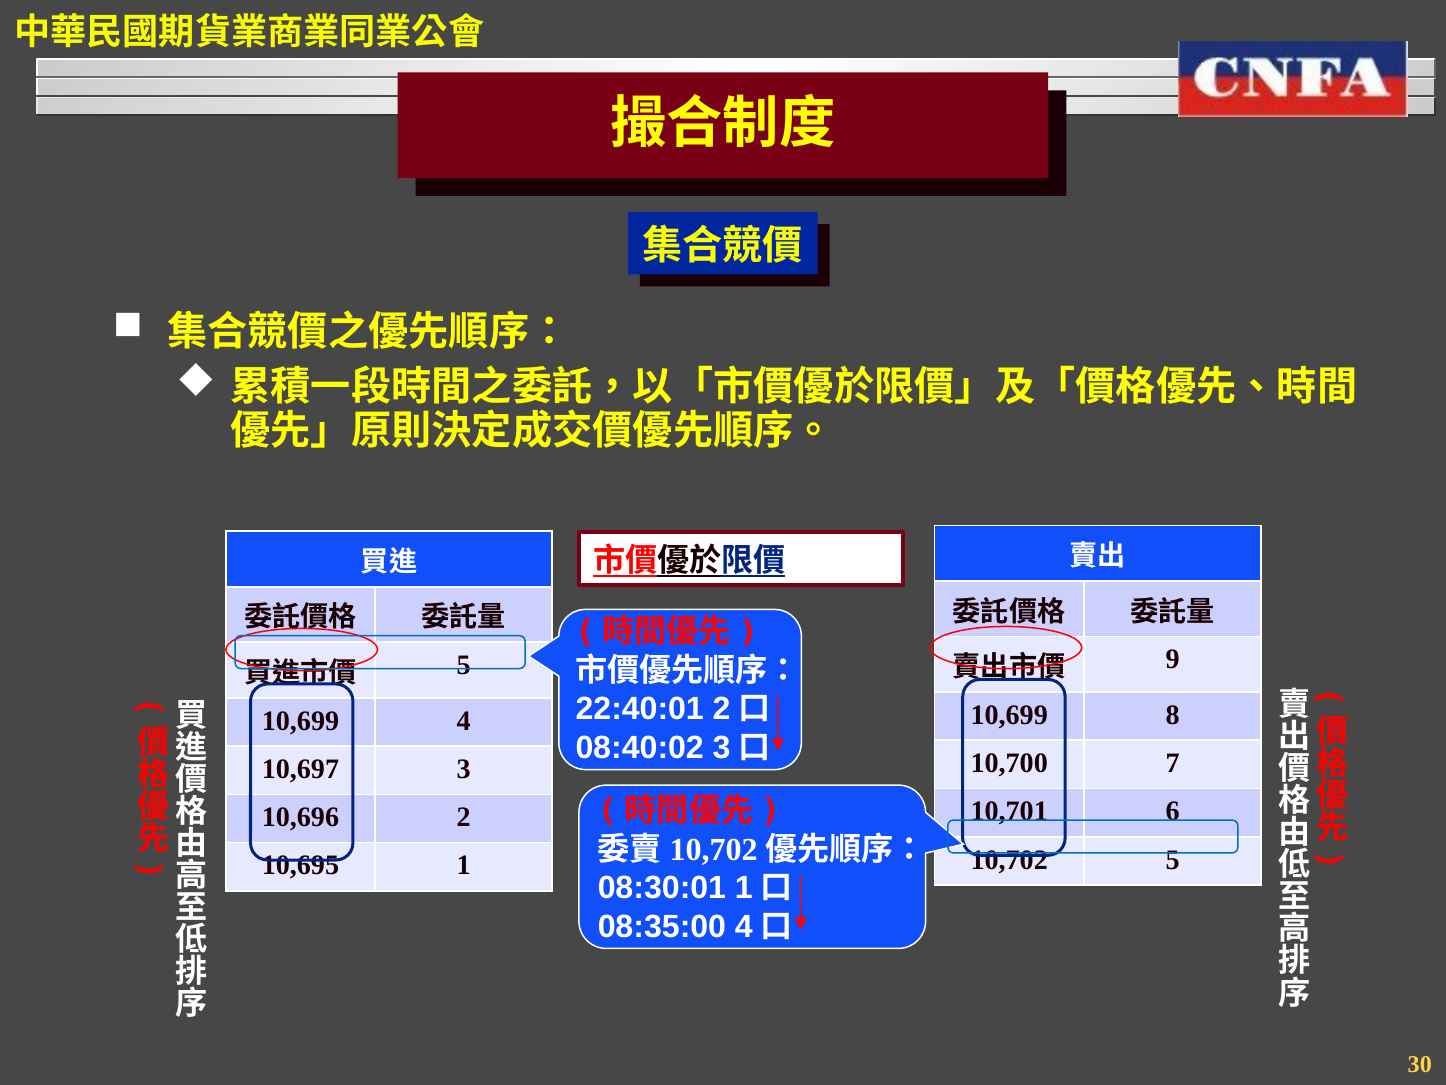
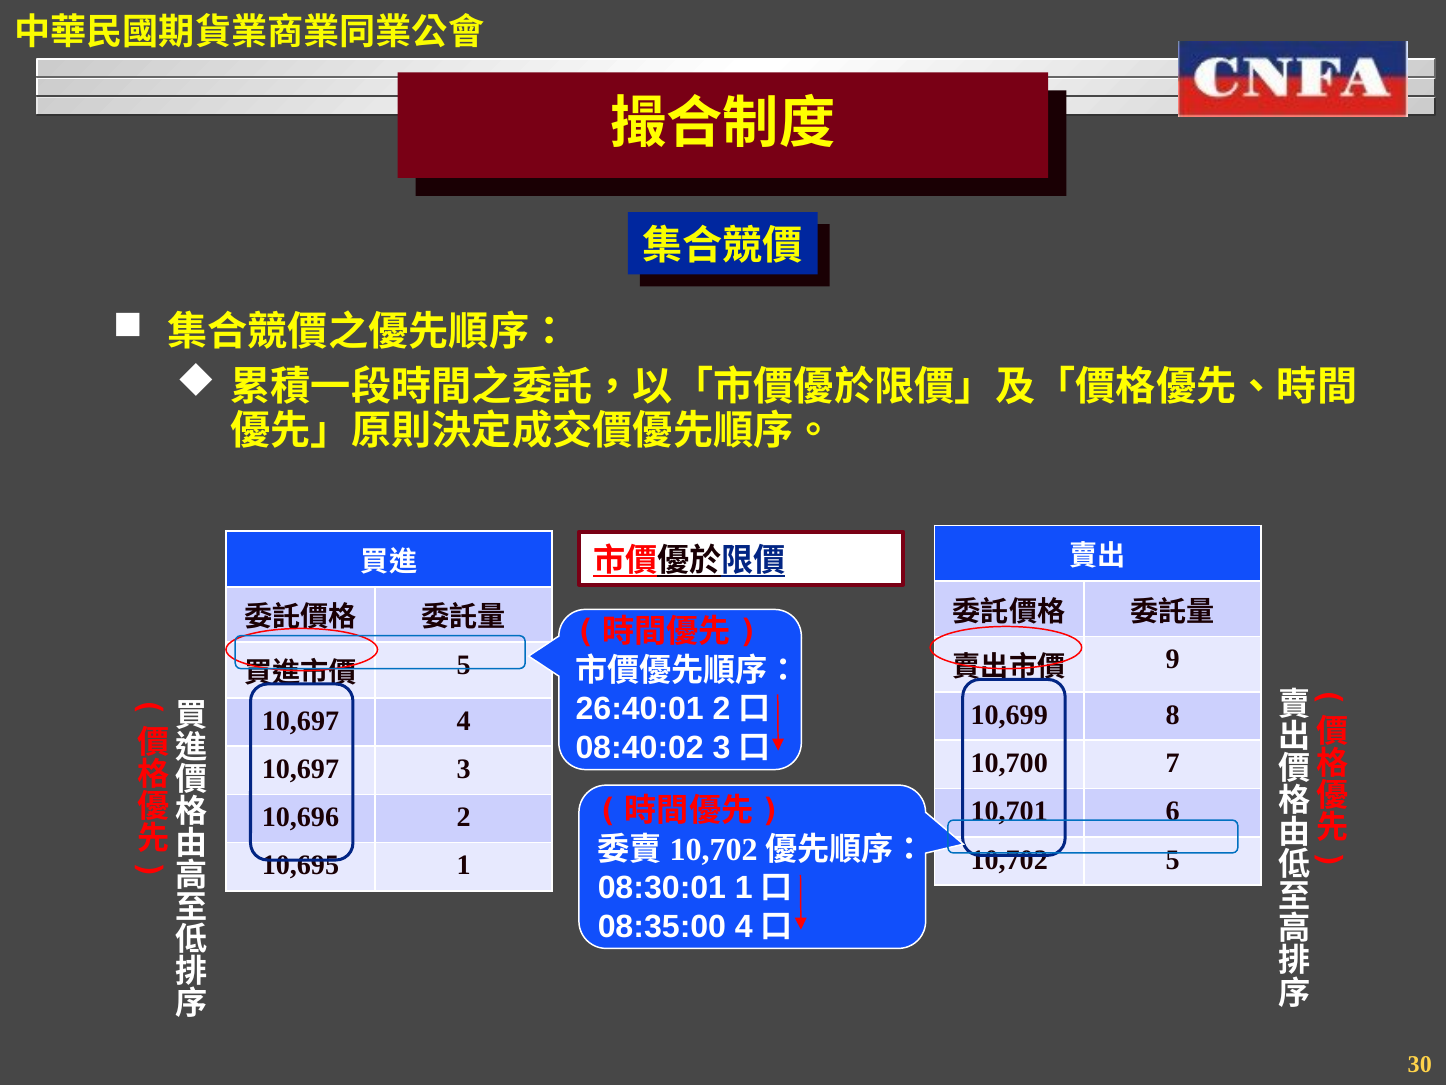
22:40:01: 22:40:01 -> 26:40:01
10,699 at (300, 721): 10,699 -> 10,697
